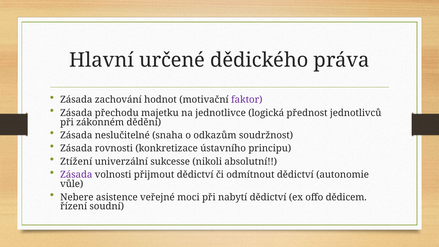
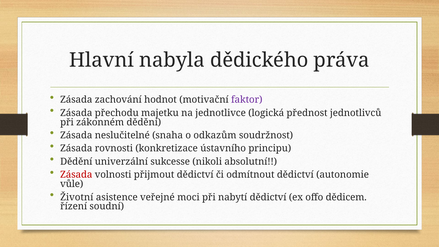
určené: určené -> nabyla
Ztížení at (76, 162): Ztížení -> Dědění
Zásada at (76, 175) colour: purple -> red
Nebere: Nebere -> Životní
